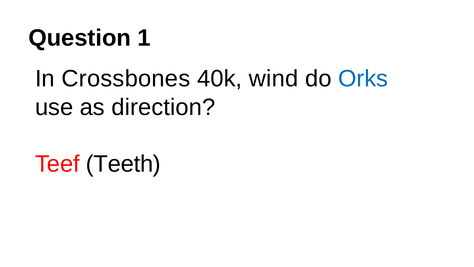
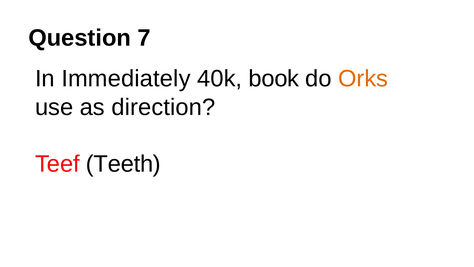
1: 1 -> 7
Crossbones: Crossbones -> Immediately
wind: wind -> book
Orks colour: blue -> orange
